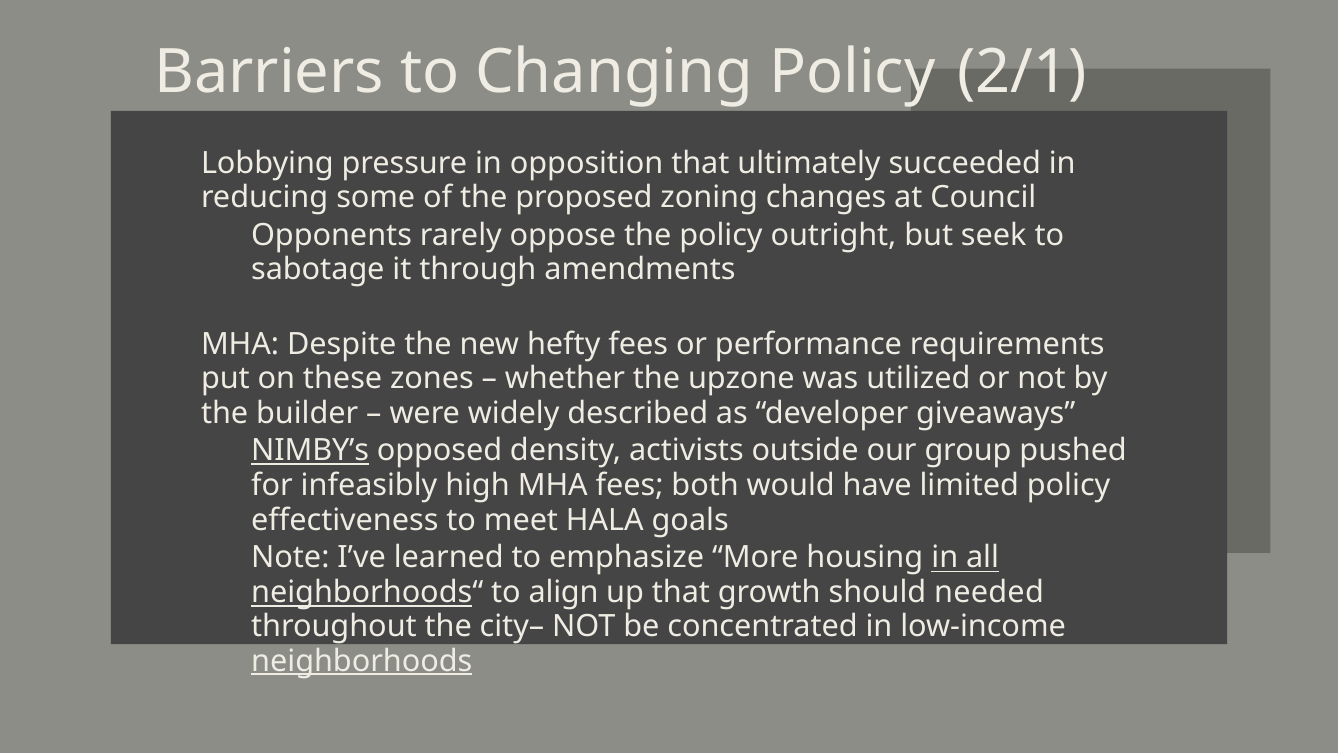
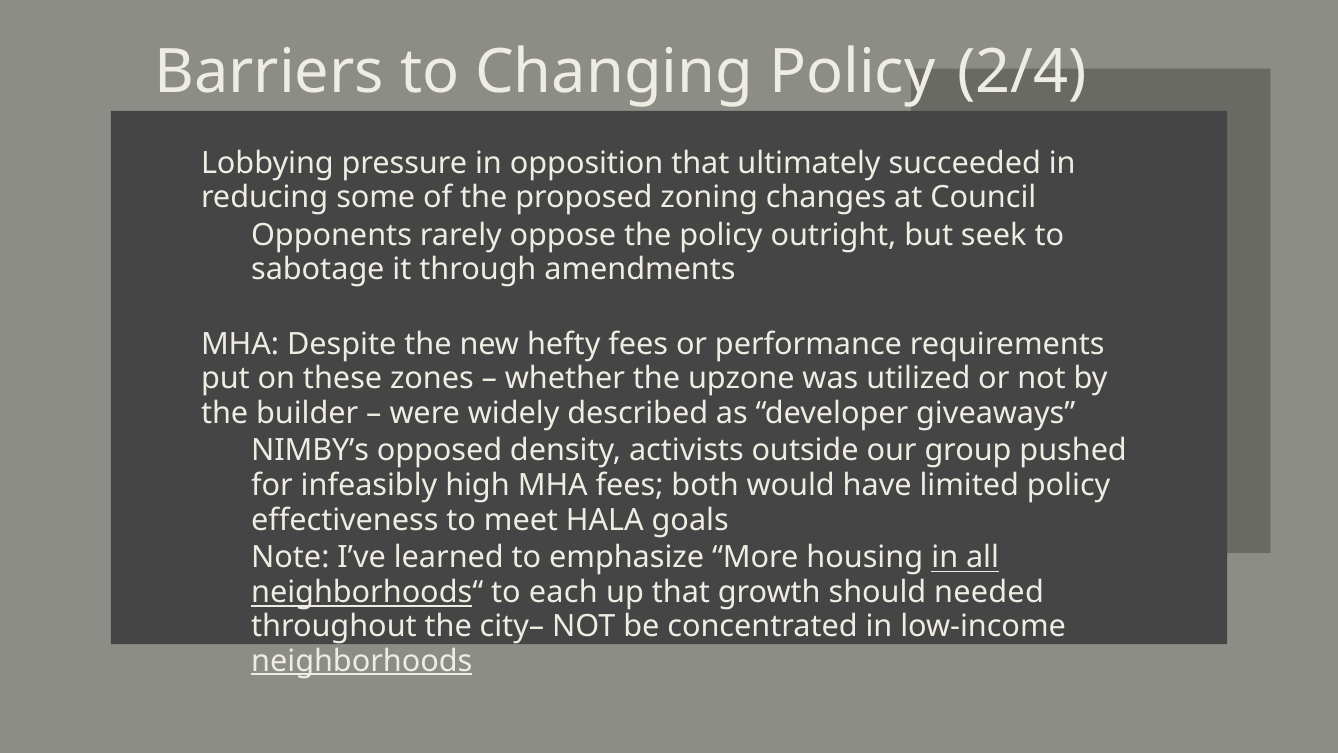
2/1: 2/1 -> 2/4
NIMBY’s underline: present -> none
align: align -> each
